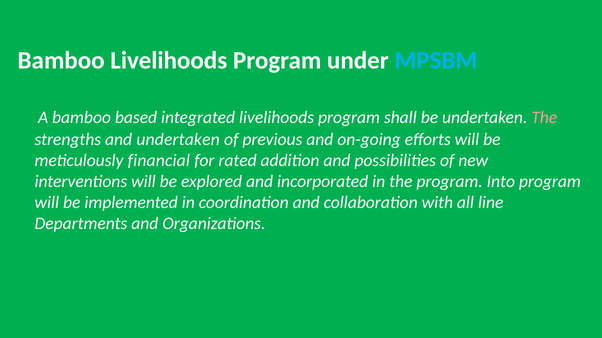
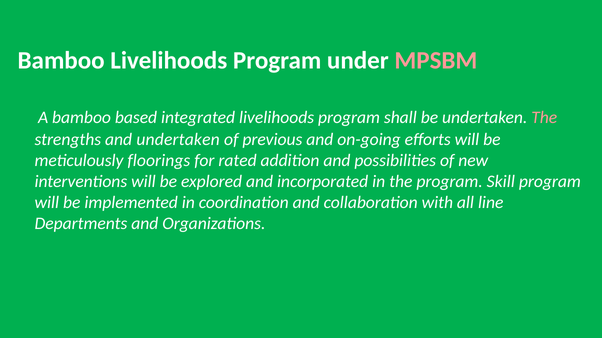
MPSBM colour: light blue -> pink
financial: financial -> floorings
Into: Into -> Skill
